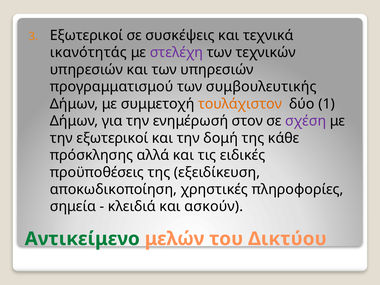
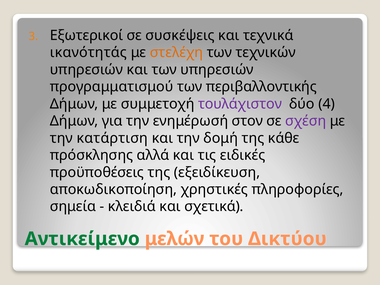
στελέχη colour: purple -> orange
συμβουλευτικής: συμβουλευτικής -> περιβαλλοντικής
τουλάχιστον colour: orange -> purple
1: 1 -> 4
την εξωτερικοί: εξωτερικοί -> κατάρτιση
ασκούν: ασκούν -> σχετικά
